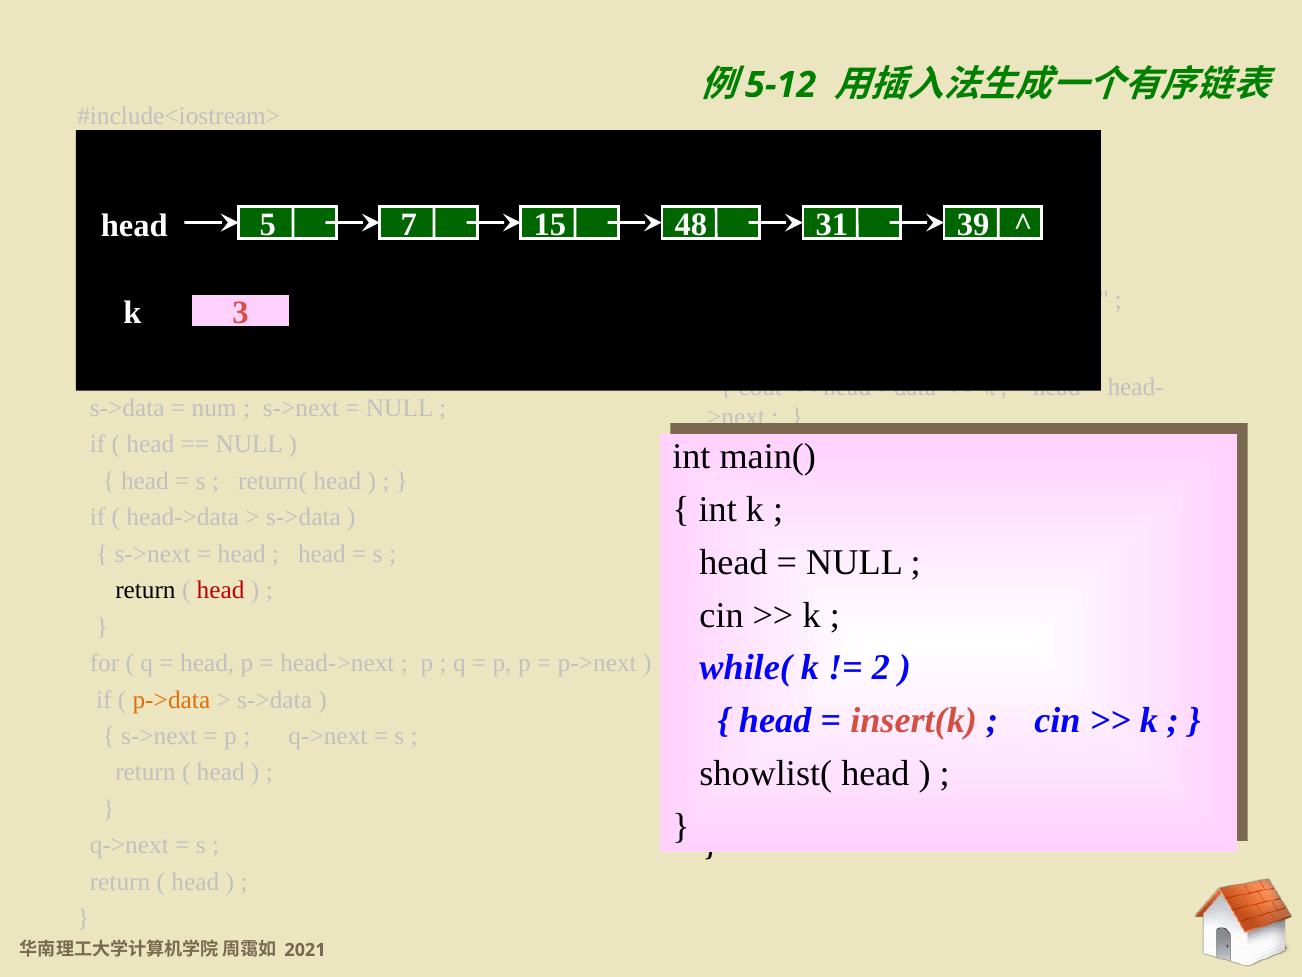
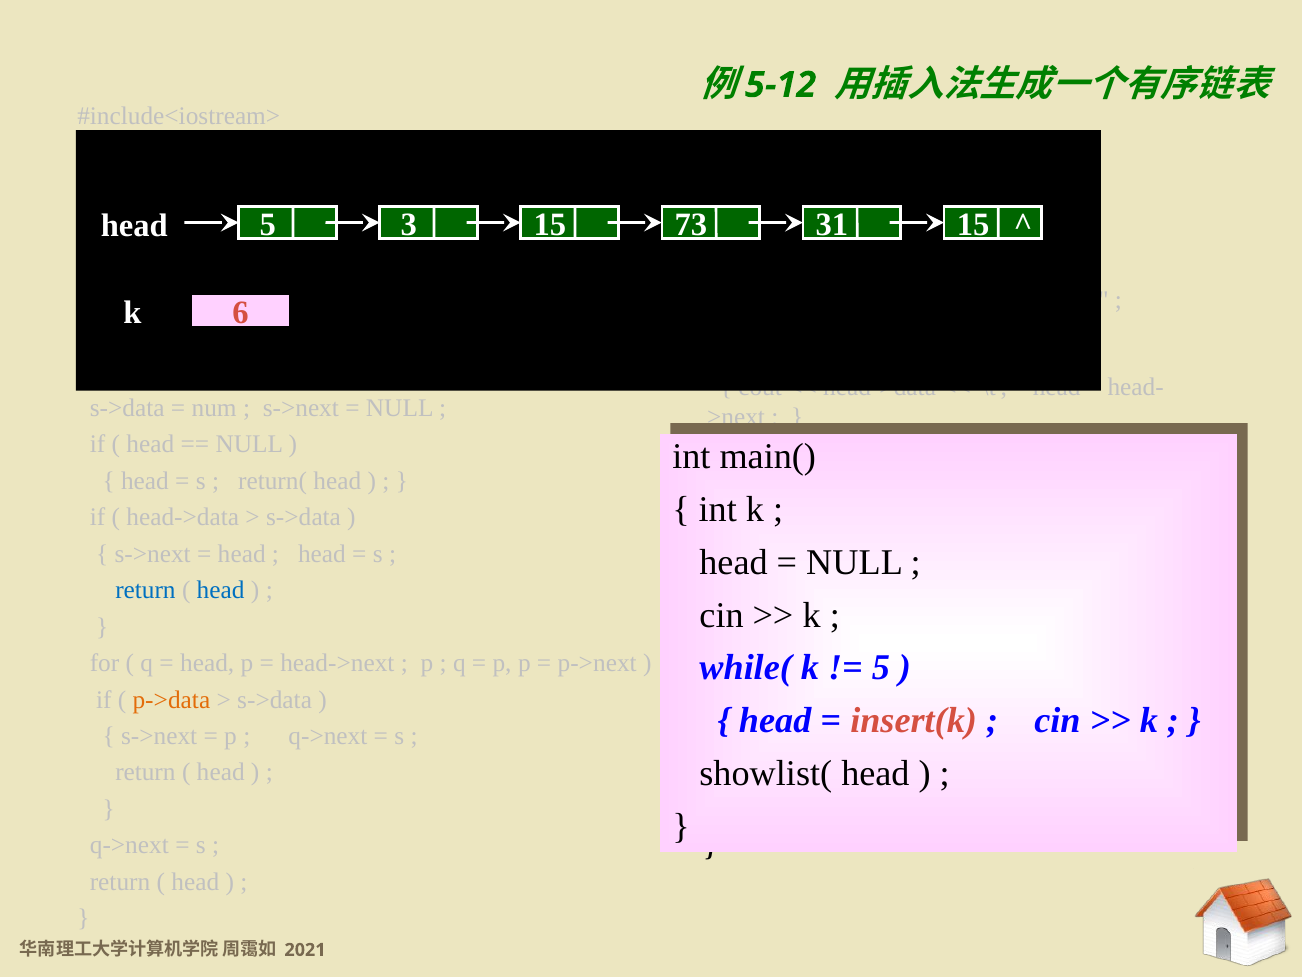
7: 7 -> 3
48: 48 -> 73
31 39: 39 -> 15
3: 3 -> 6
return at (145, 590) colour: black -> blue
head at (221, 590) colour: red -> blue
2 at (881, 668): 2 -> 5
